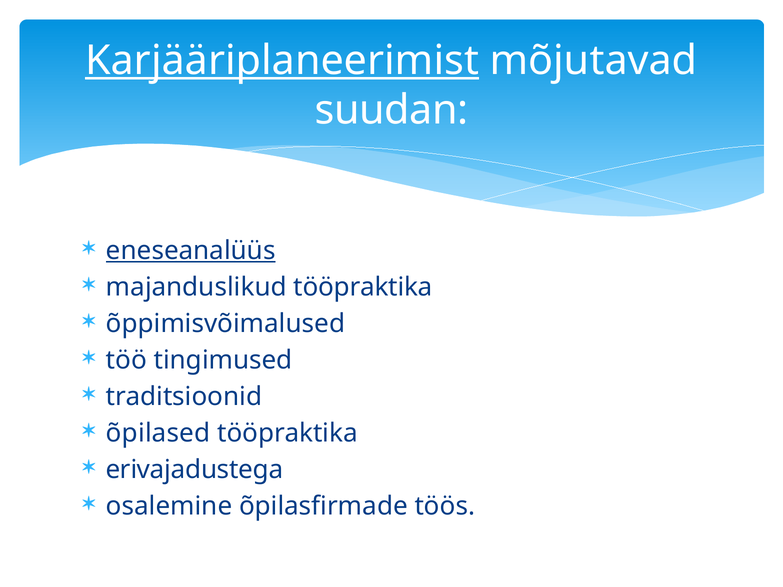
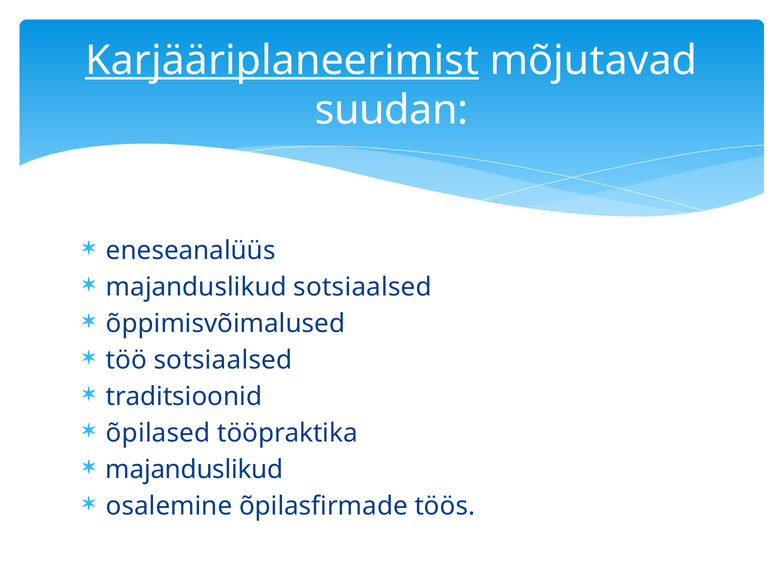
eneseanalüüs underline: present -> none
majanduslikud tööpraktika: tööpraktika -> sotsiaalsed
töö tingimused: tingimused -> sotsiaalsed
erivajadustega at (194, 470): erivajadustega -> majanduslikud
